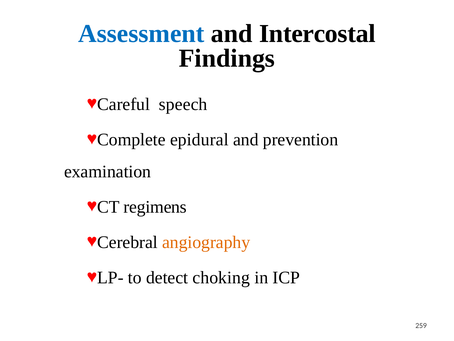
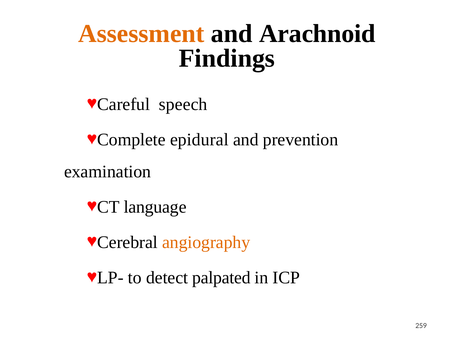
Assessment colour: blue -> orange
Intercostal: Intercostal -> Arachnoid
regimens: regimens -> language
choking: choking -> palpated
